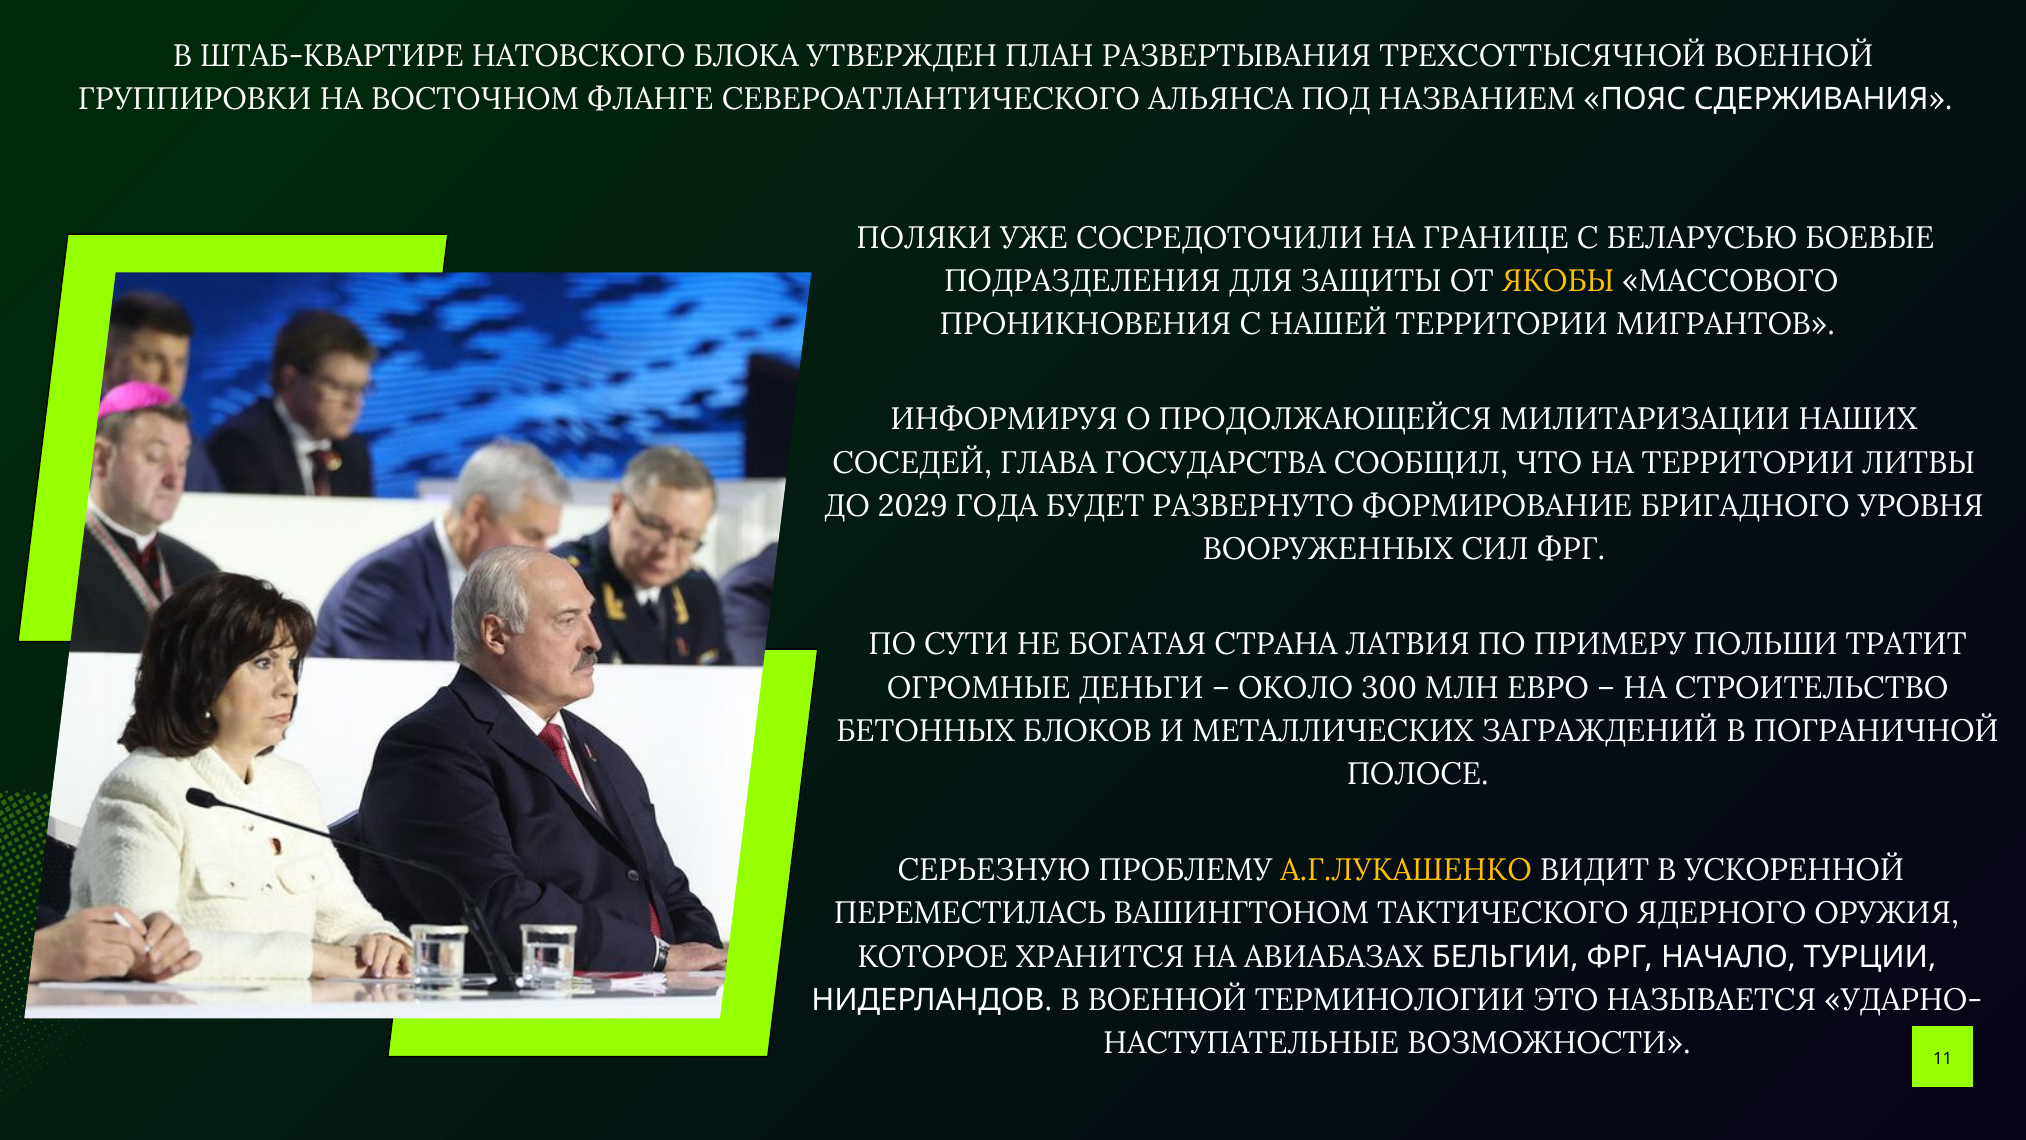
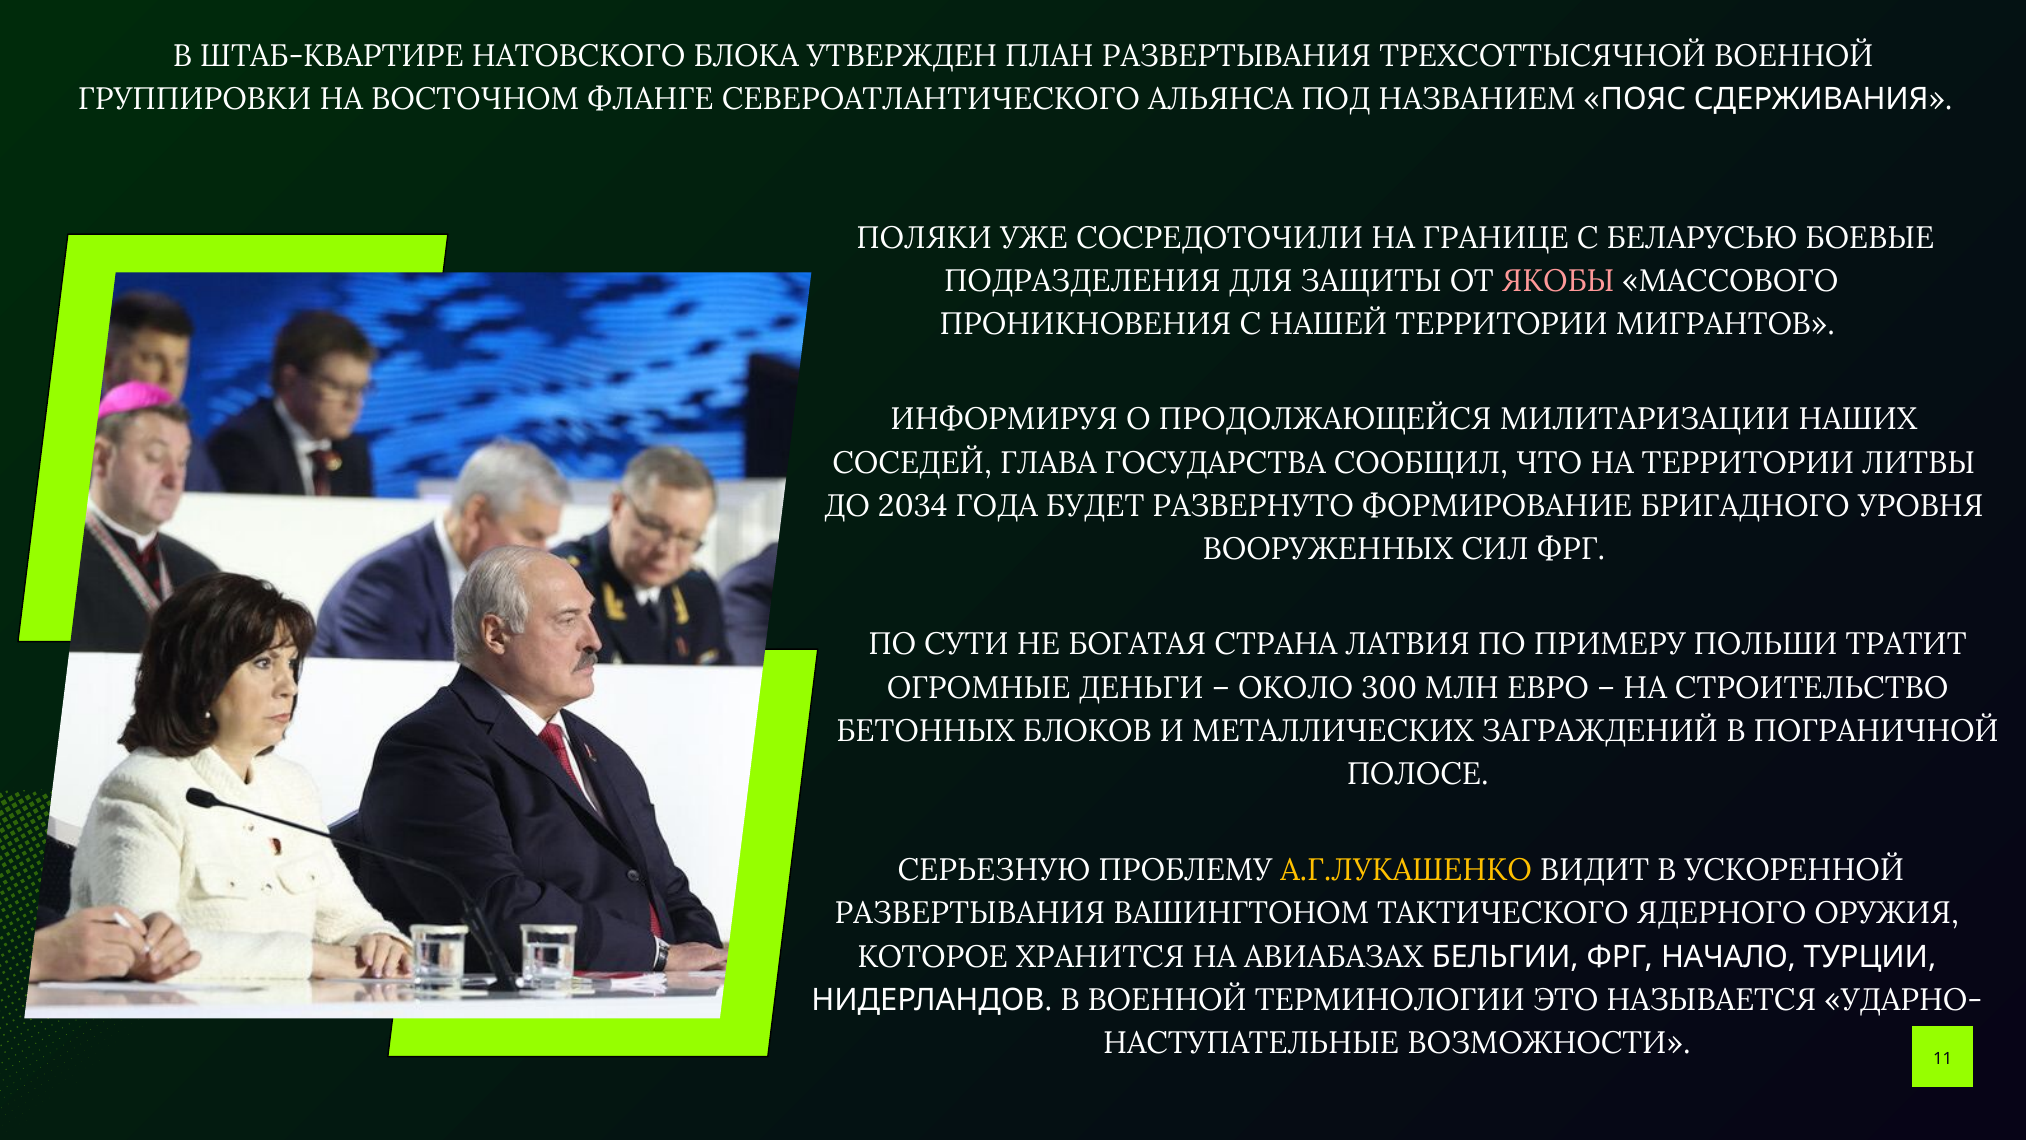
ЯКОБЫ colour: yellow -> pink
2029: 2029 -> 2034
ПЕРЕМЕСТИЛАСЬ at (970, 913): ПЕРЕМЕСТИЛАСЬ -> РАЗВЕРТЫВАНИЯ
